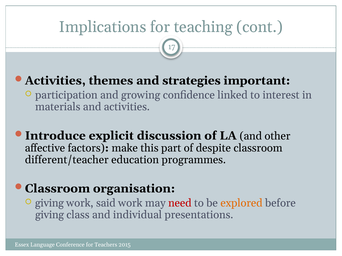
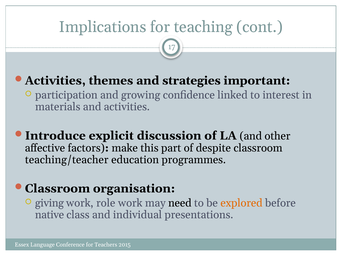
different/teacher: different/teacher -> teaching/teacher
said: said -> role
need colour: red -> black
giving at (50, 215): giving -> native
